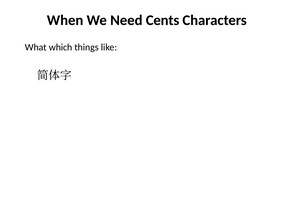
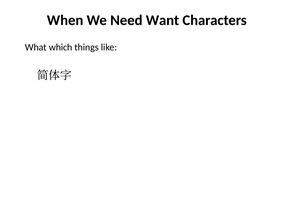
Cents: Cents -> Want
